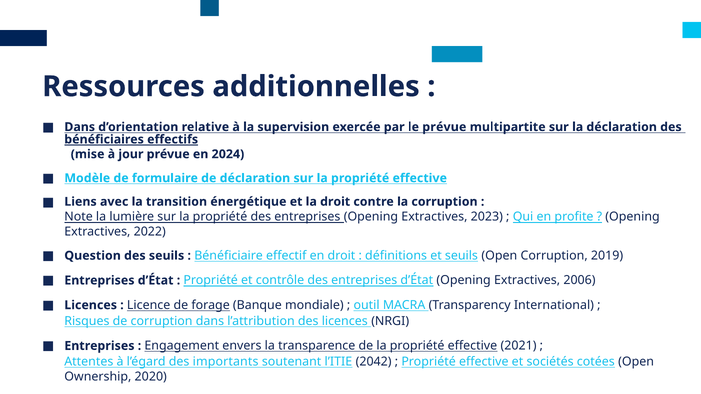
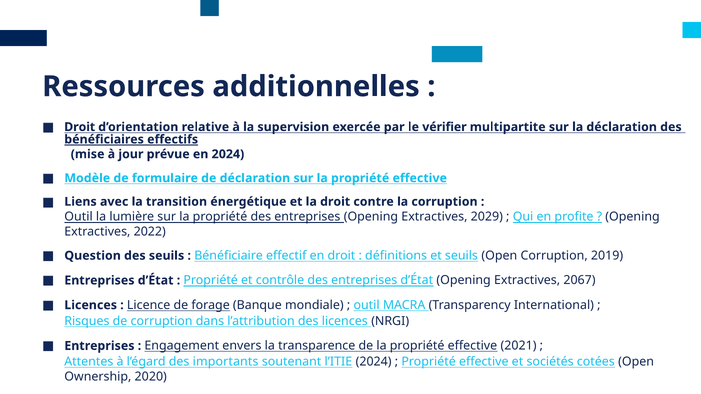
Dans at (80, 127): Dans -> Droit
le prévue: prévue -> vérifier
Note at (79, 217): Note -> Outil
2023: 2023 -> 2029
2006: 2006 -> 2067
l’ITIE 2042: 2042 -> 2024
